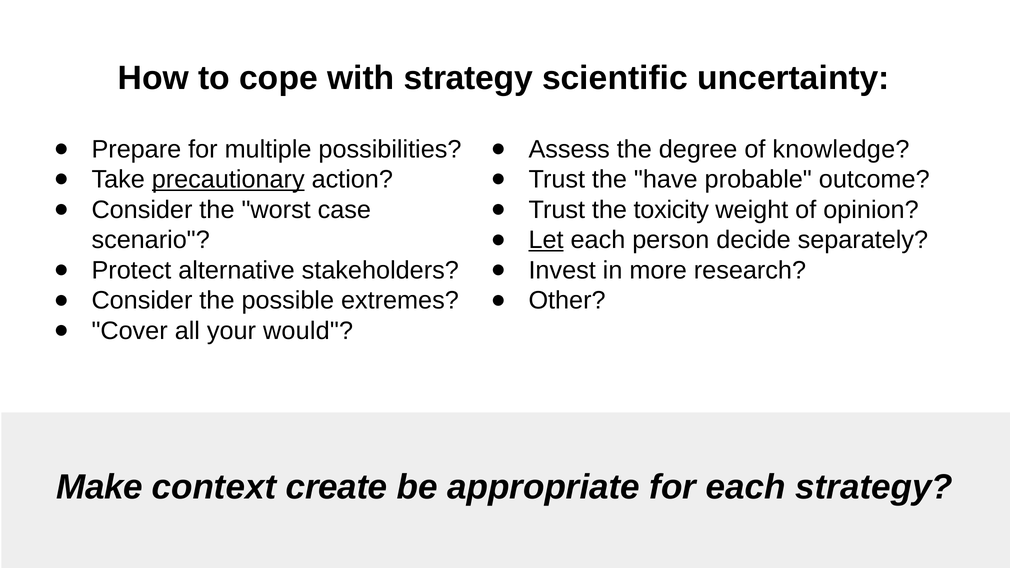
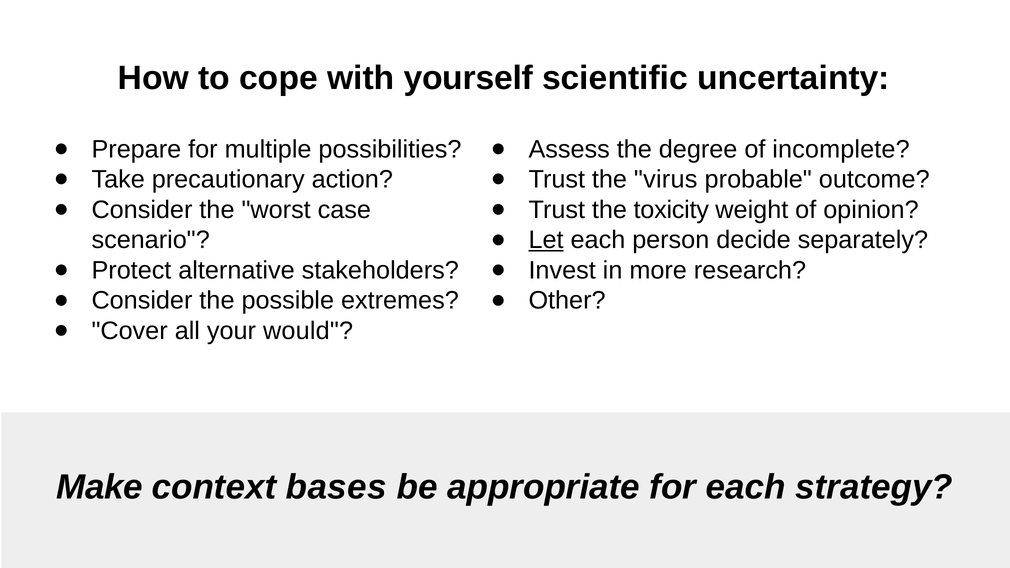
with strategy: strategy -> yourself
knowledge: knowledge -> incomplete
precautionary underline: present -> none
have: have -> virus
create: create -> bases
